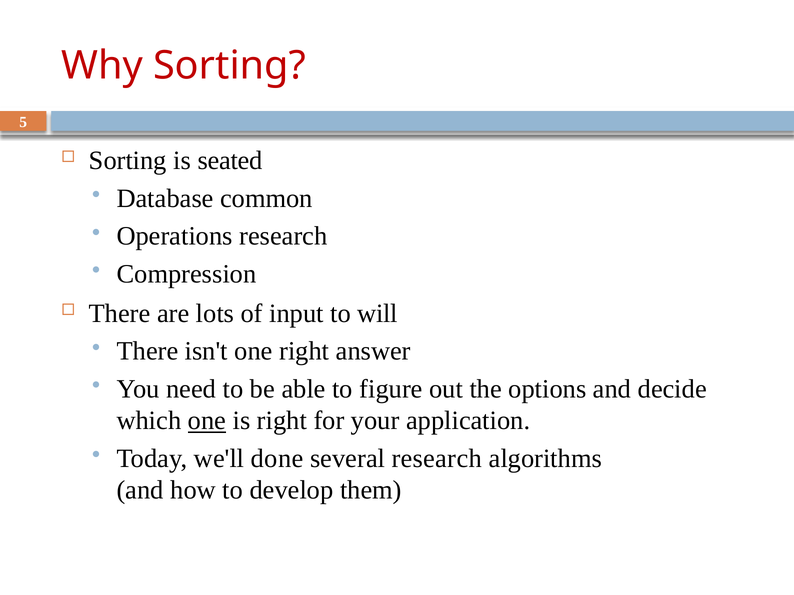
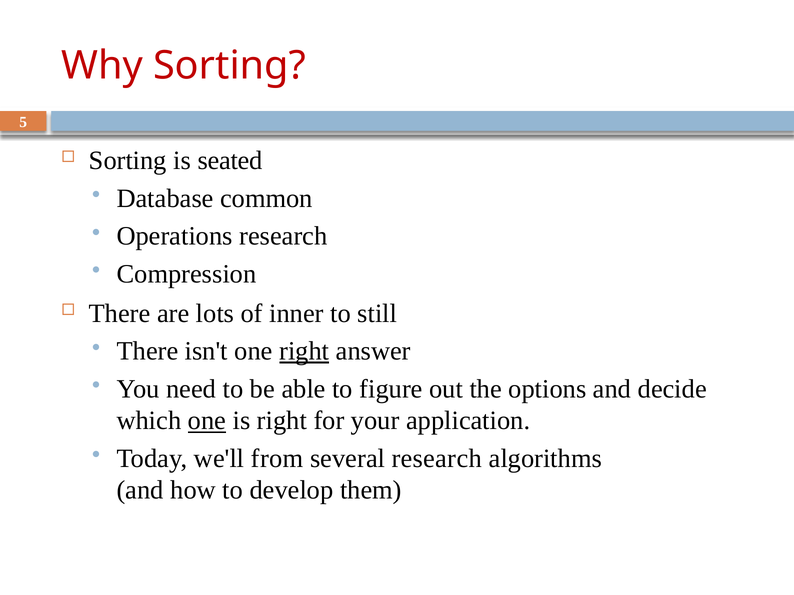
input: input -> inner
will: will -> still
right at (304, 351) underline: none -> present
done: done -> from
